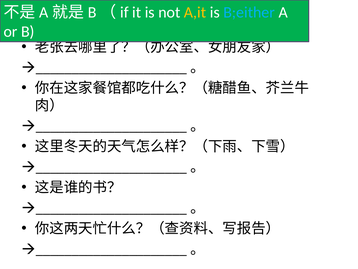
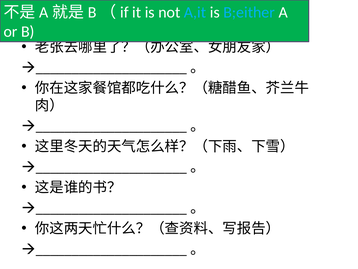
A,it colour: yellow -> light blue
